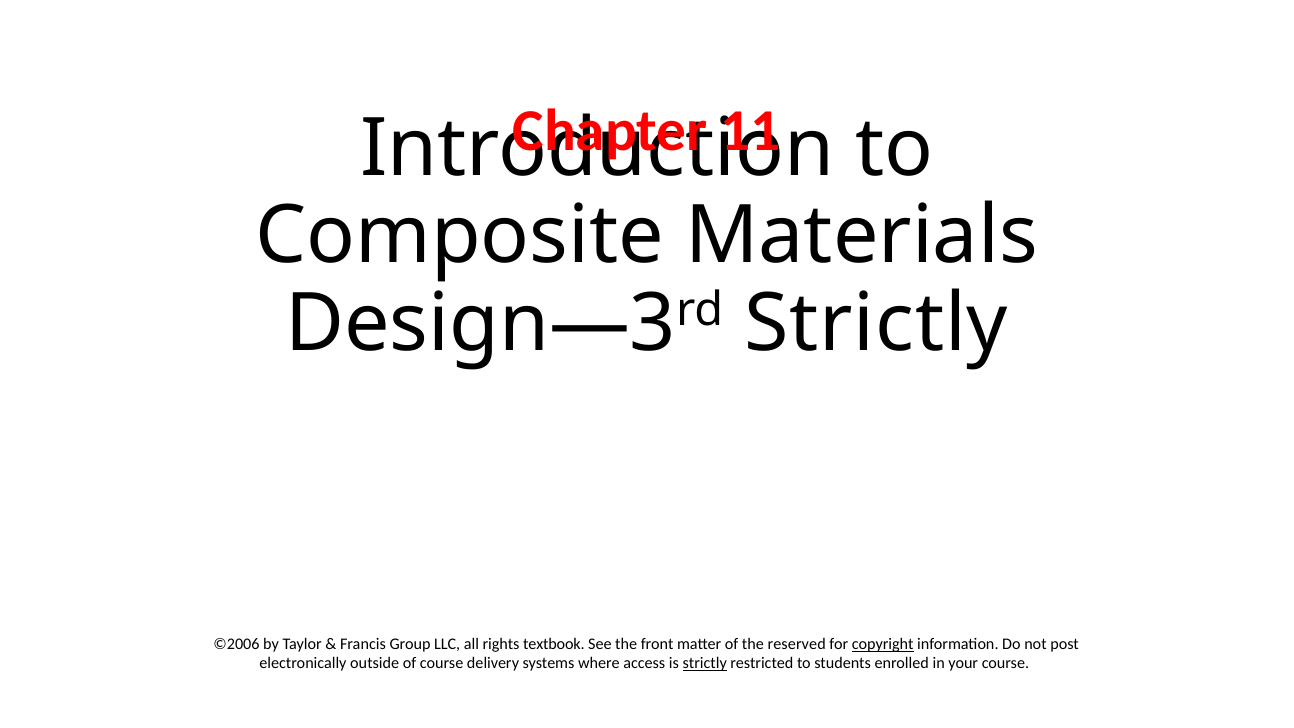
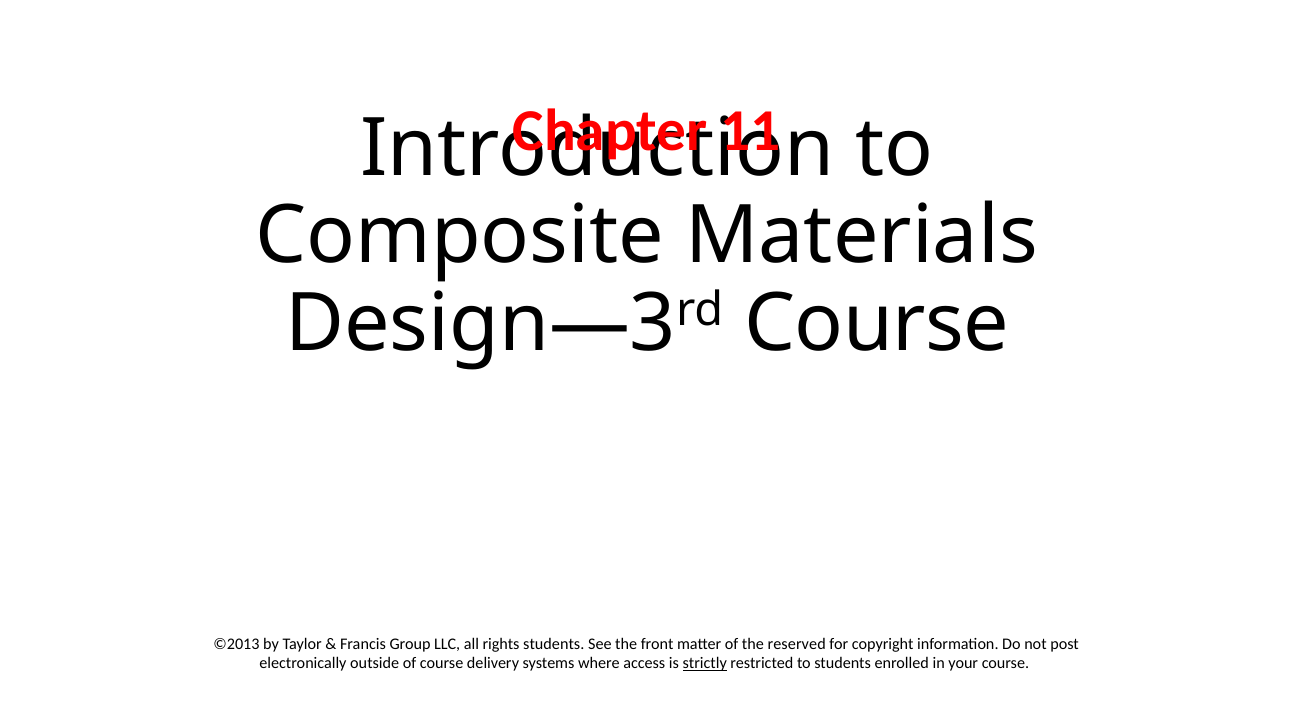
Strictly at (876, 323): Strictly -> Course
©2006: ©2006 -> ©2013
rights textbook: textbook -> students
copyright underline: present -> none
